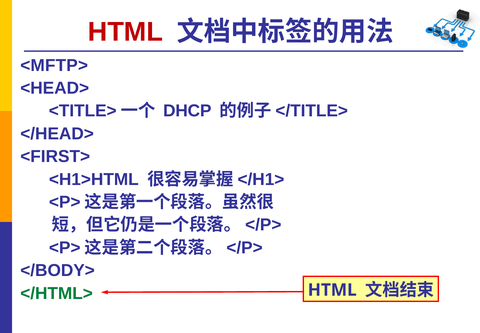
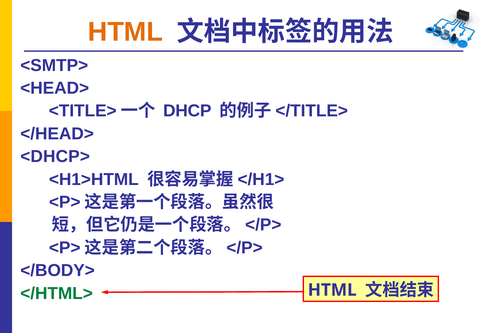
HTML at (125, 32) colour: red -> orange
<MFTP>: <MFTP> -> <SMTP>
<FIRST>: <FIRST> -> <DHCP>
